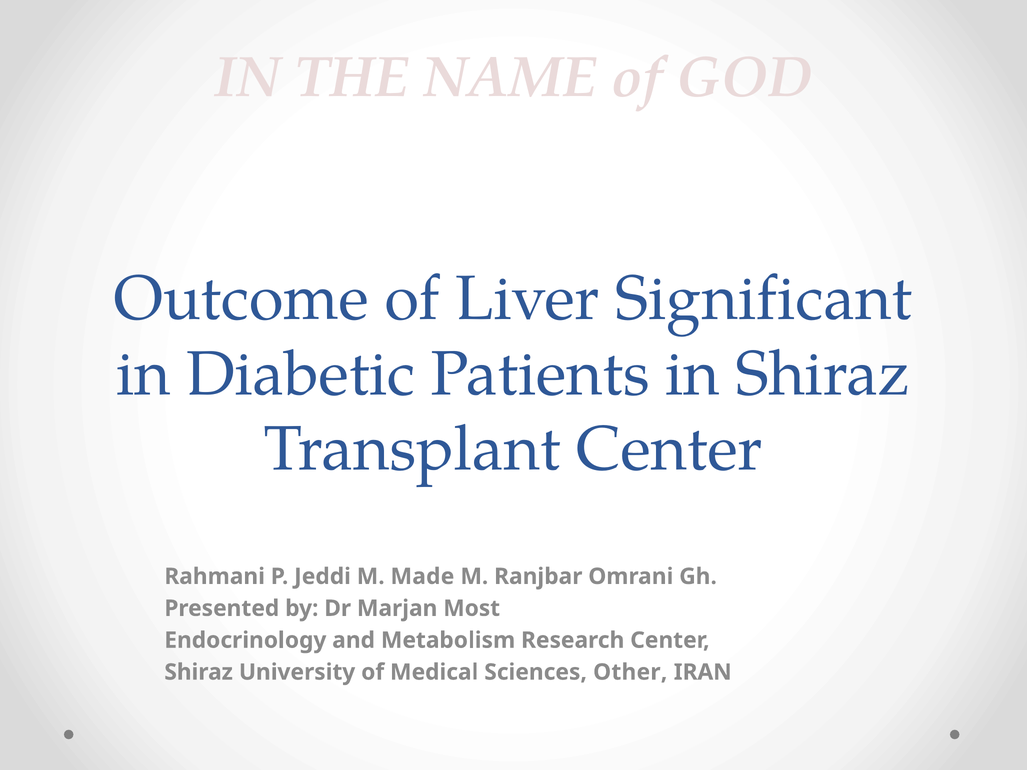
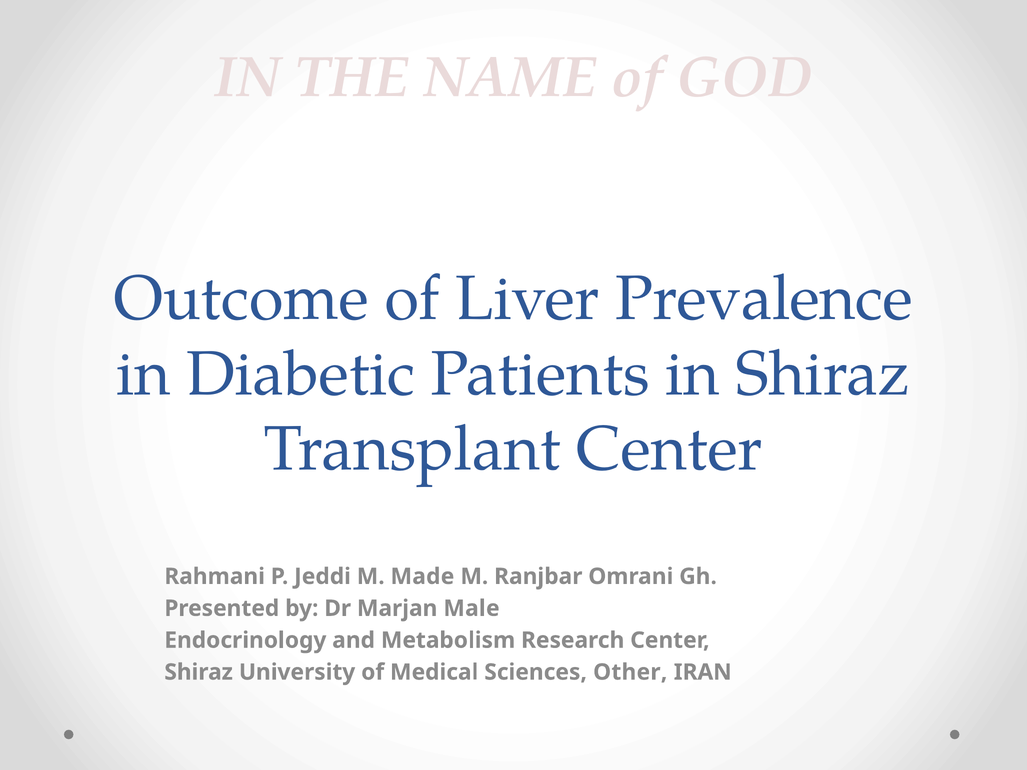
Significant: Significant -> Prevalence
Most: Most -> Male
